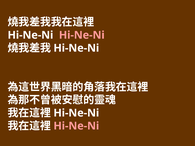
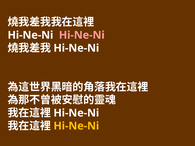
Hi-Ne-Ni at (76, 126) colour: pink -> yellow
